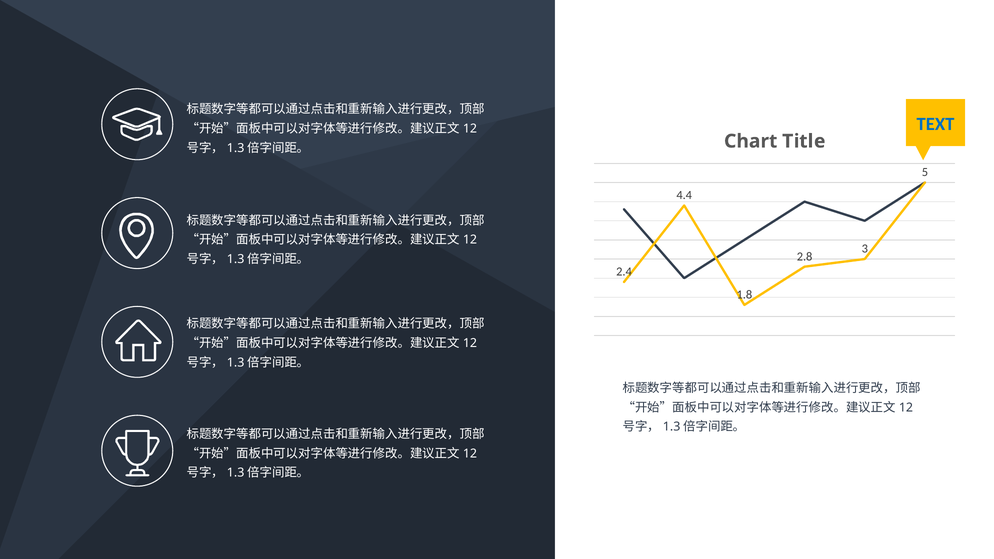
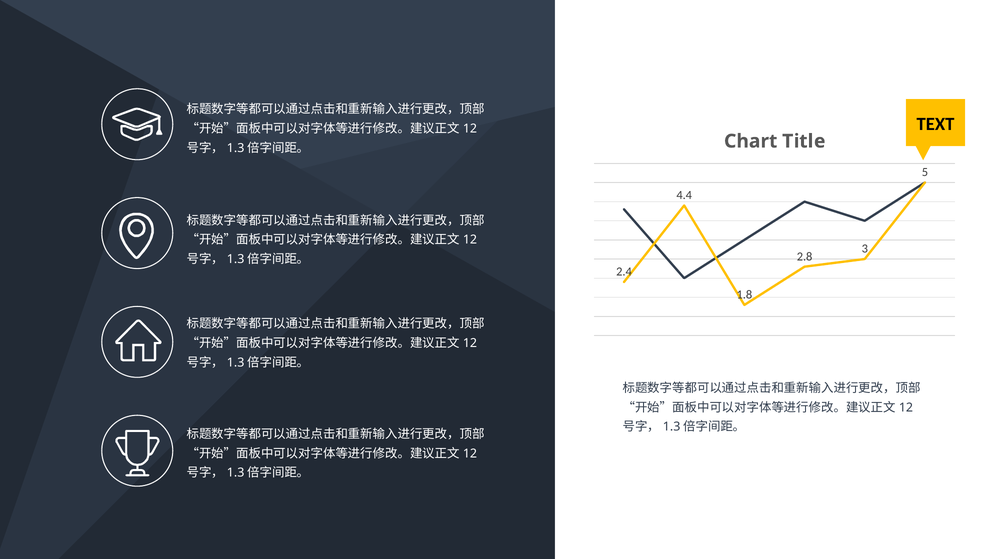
TEXT colour: blue -> black
